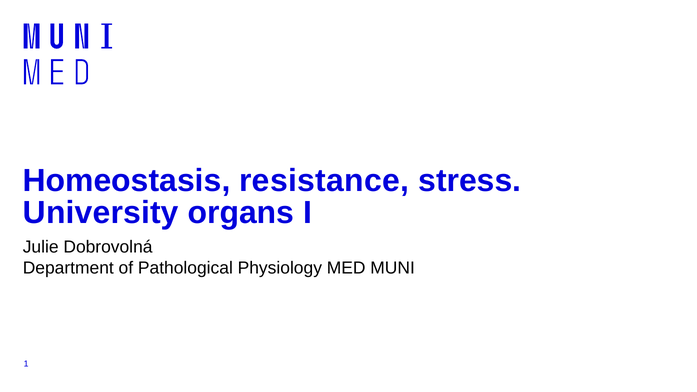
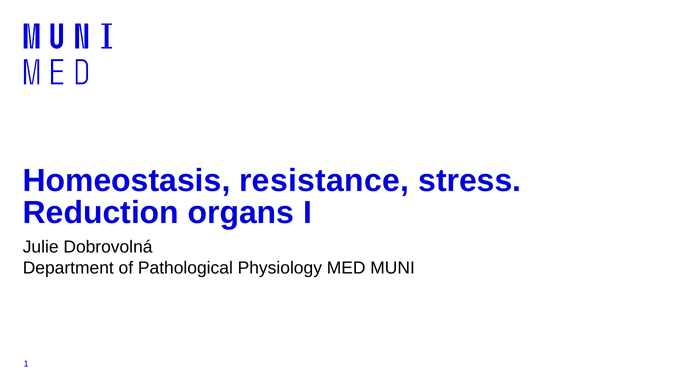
University: University -> Reduction
